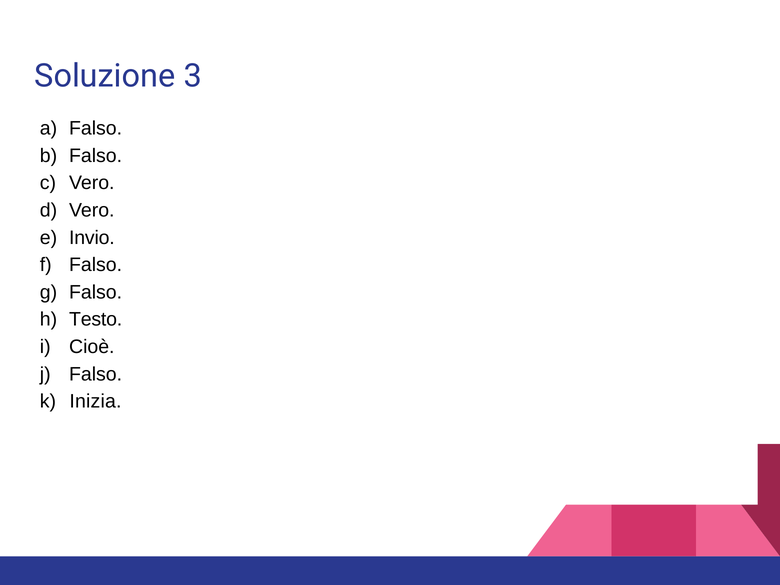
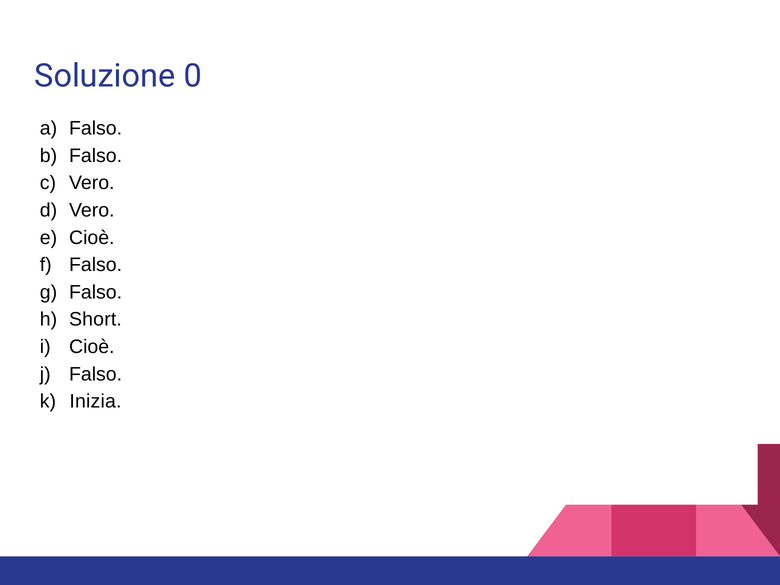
3: 3 -> 0
Invio at (92, 238): Invio -> Cioè
Testo: Testo -> Short
